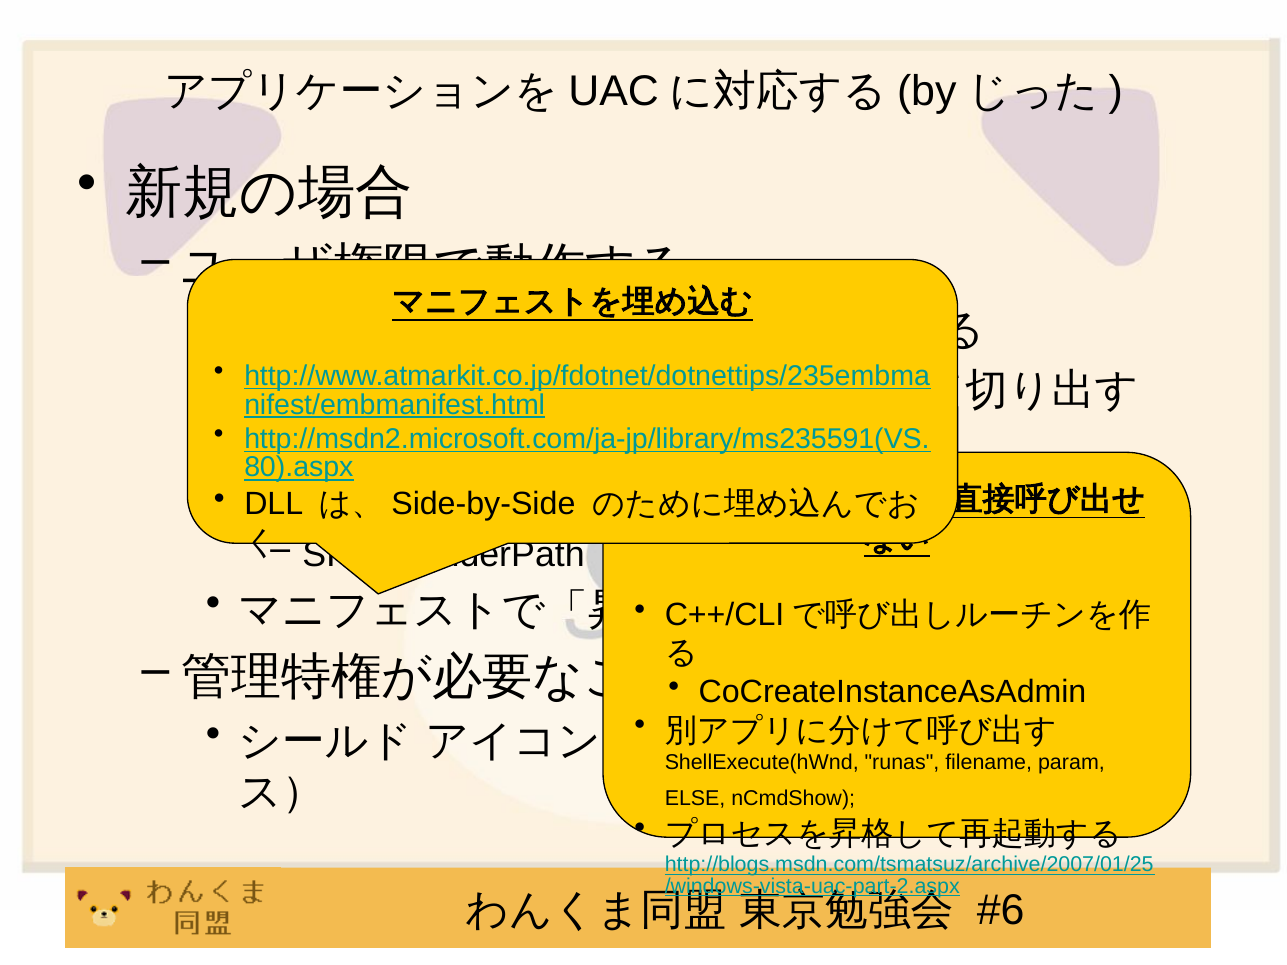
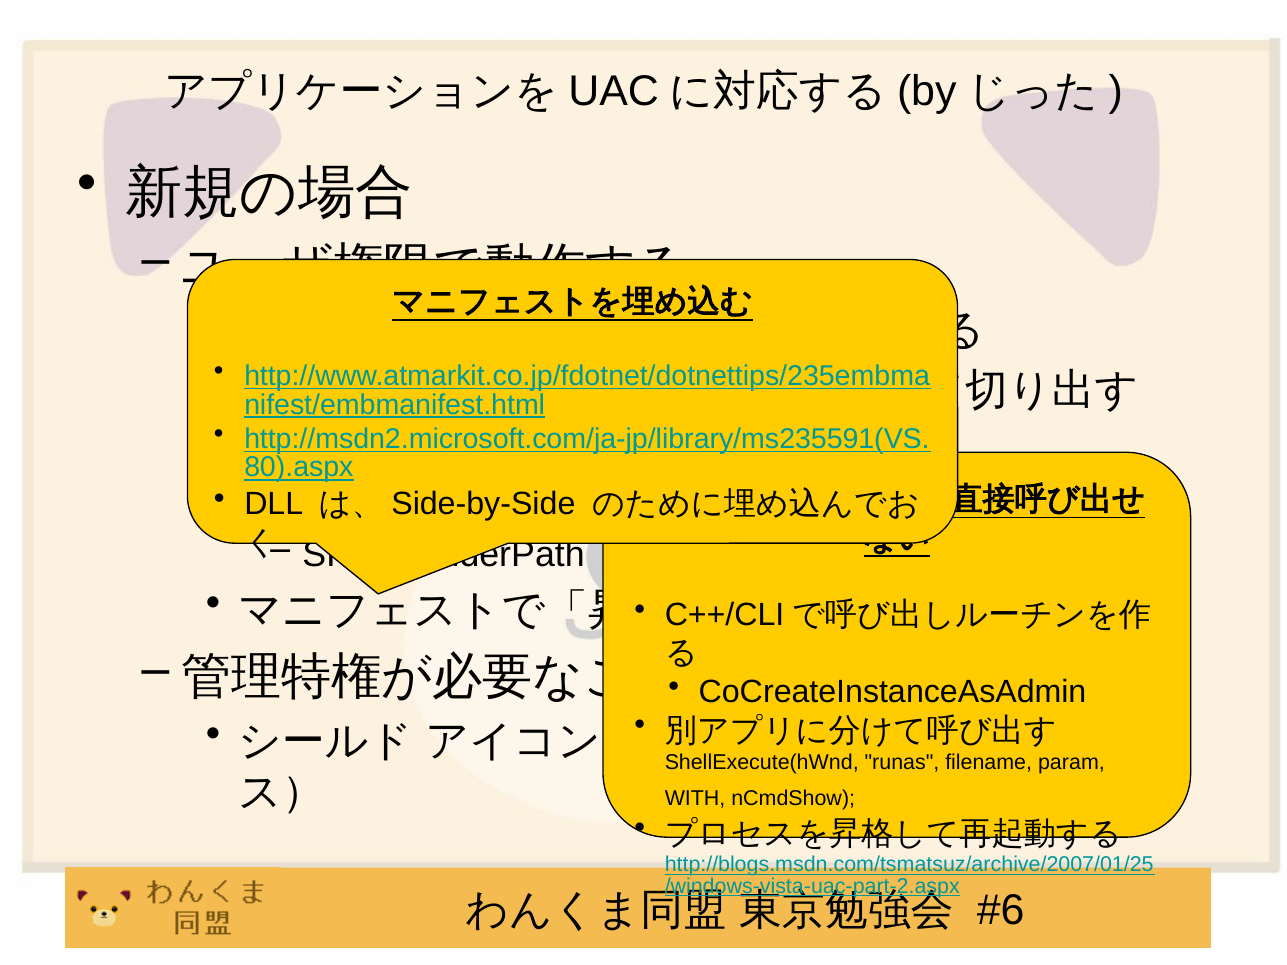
ELSE: ELSE -> WITH
